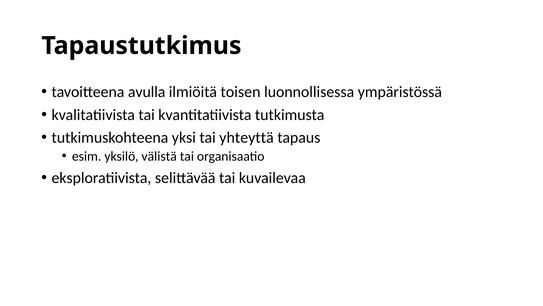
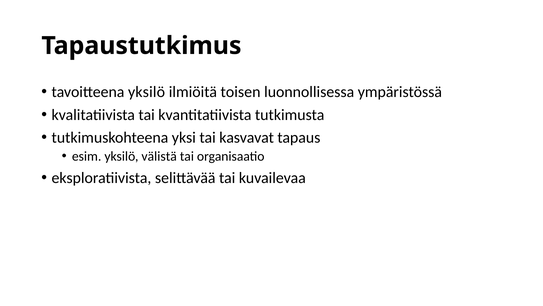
tavoitteena avulla: avulla -> yksilö
yhteyttä: yhteyttä -> kasvavat
